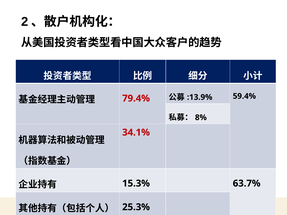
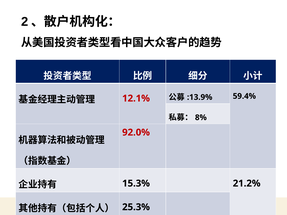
79.4%: 79.4% -> 12.1%
34.1%: 34.1% -> 92.0%
63.7%: 63.7% -> 21.2%
